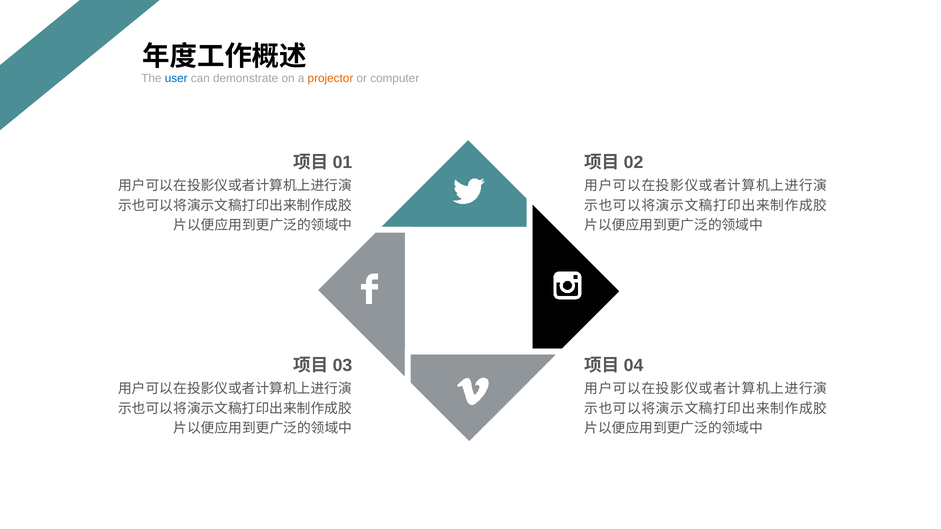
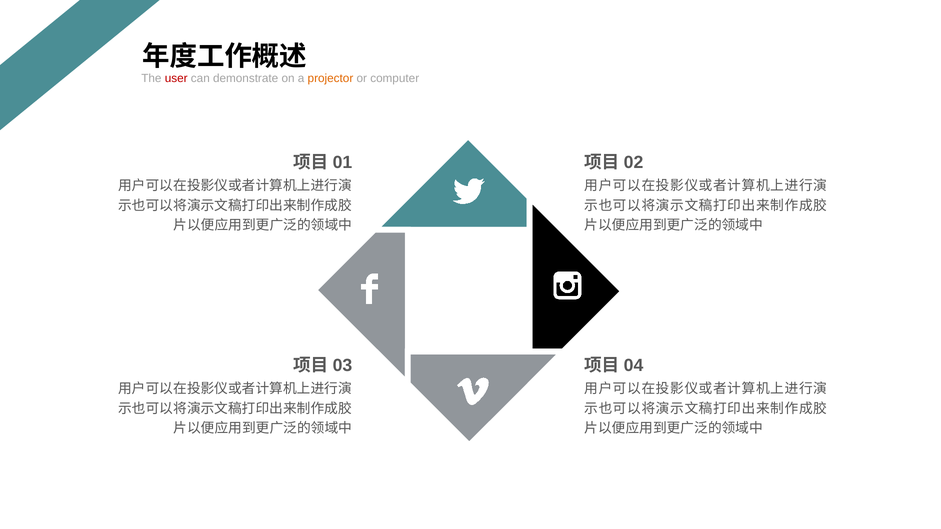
user colour: blue -> red
